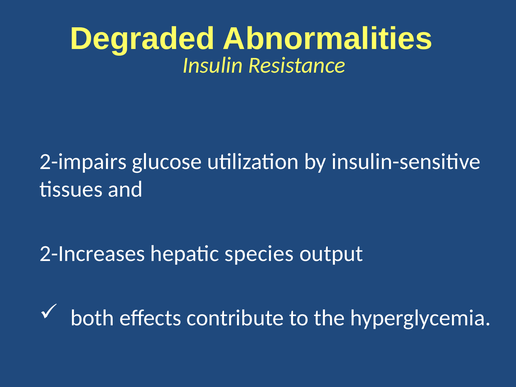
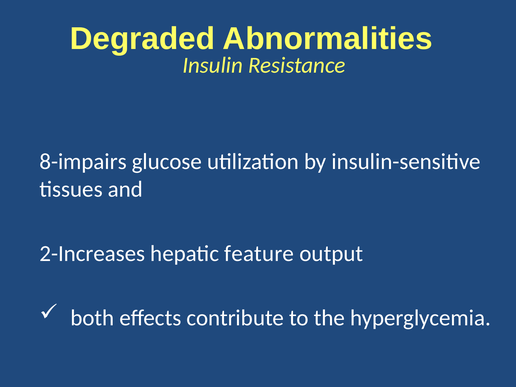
2-impairs: 2-impairs -> 8-impairs
species: species -> feature
